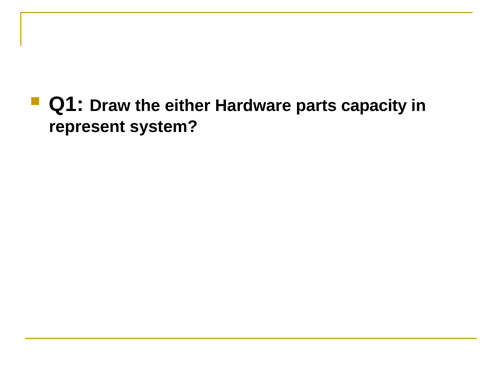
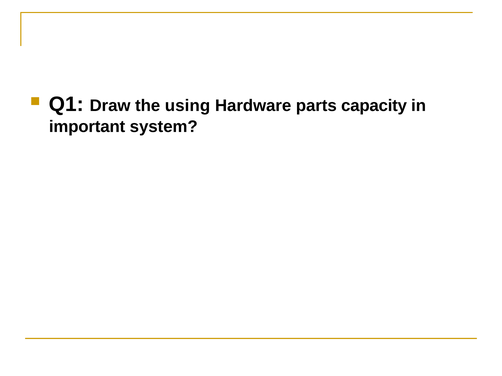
either: either -> using
represent: represent -> important
